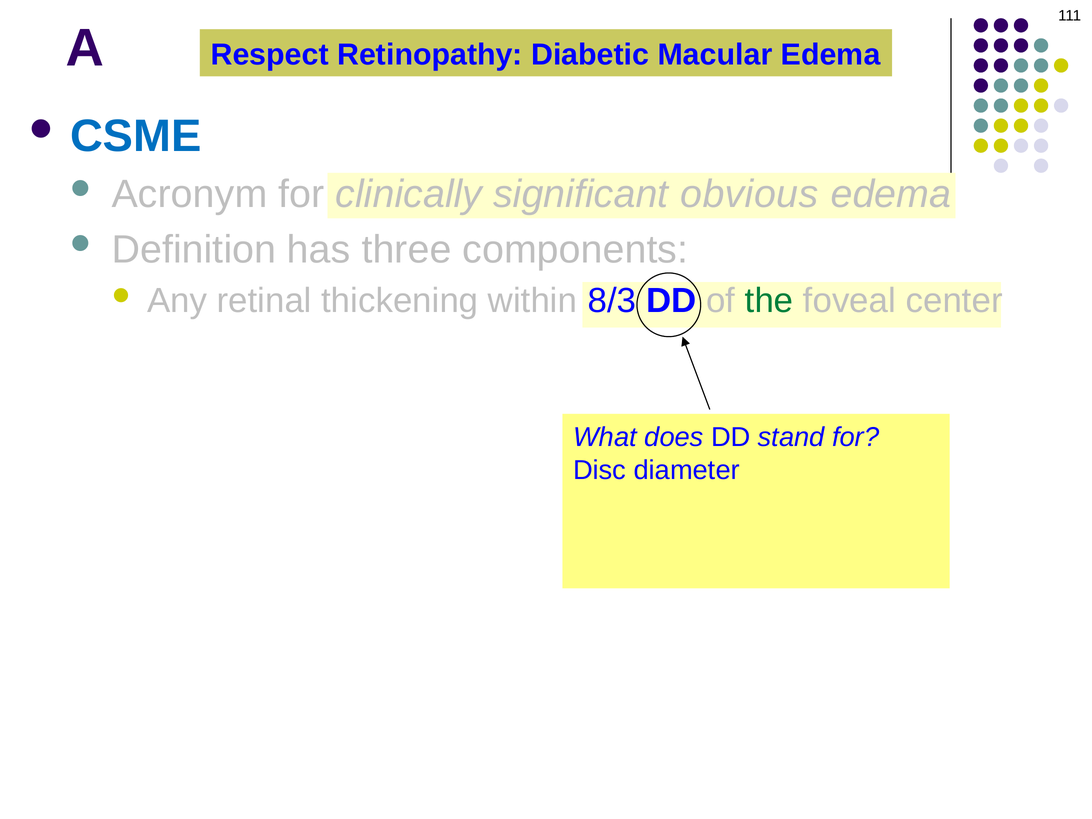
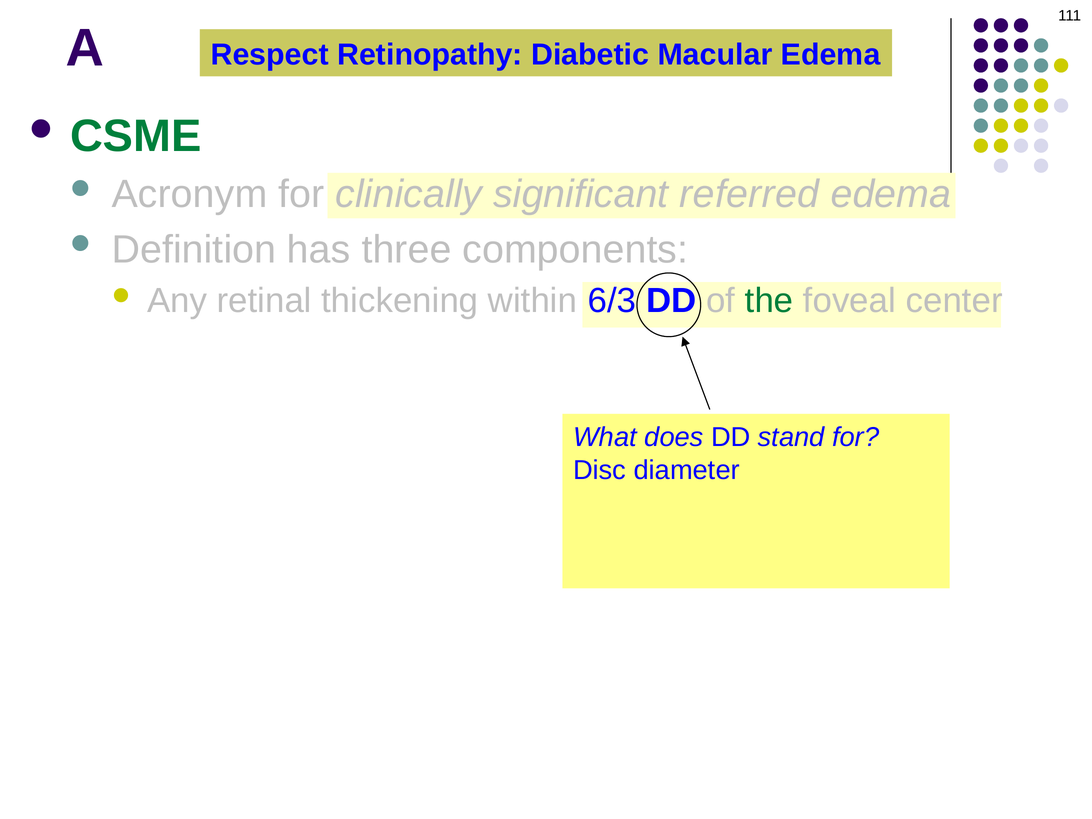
CSME colour: blue -> green
obvious: obvious -> referred
8/3: 8/3 -> 6/3
